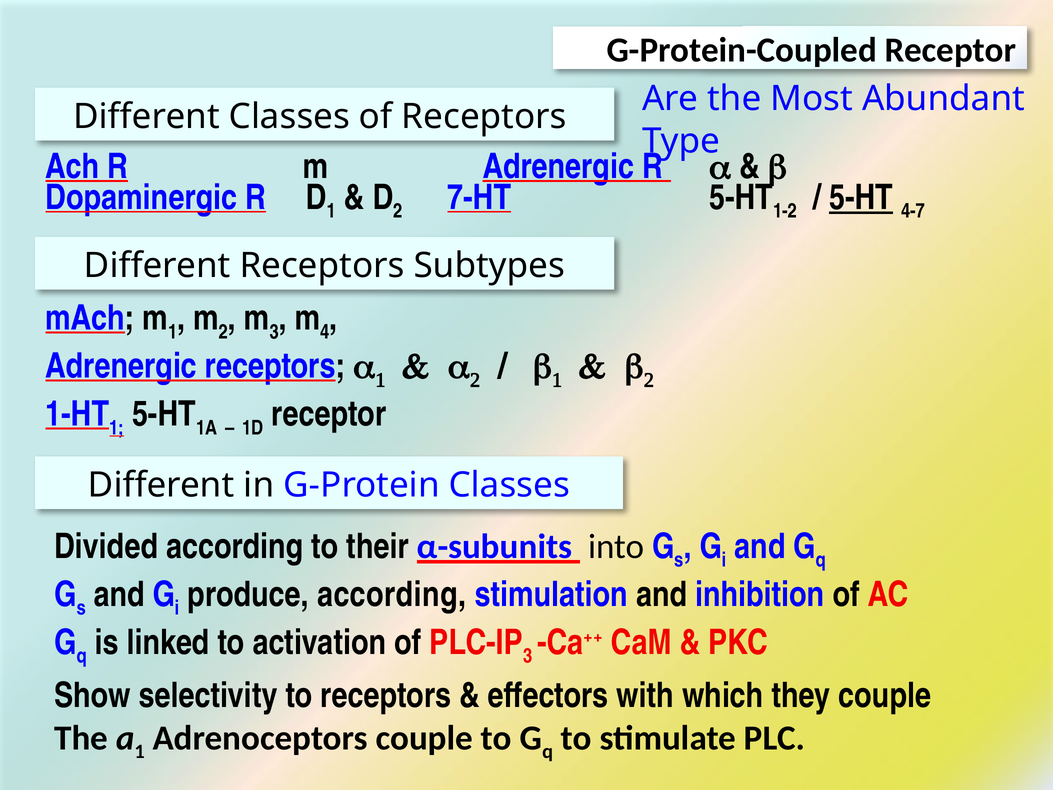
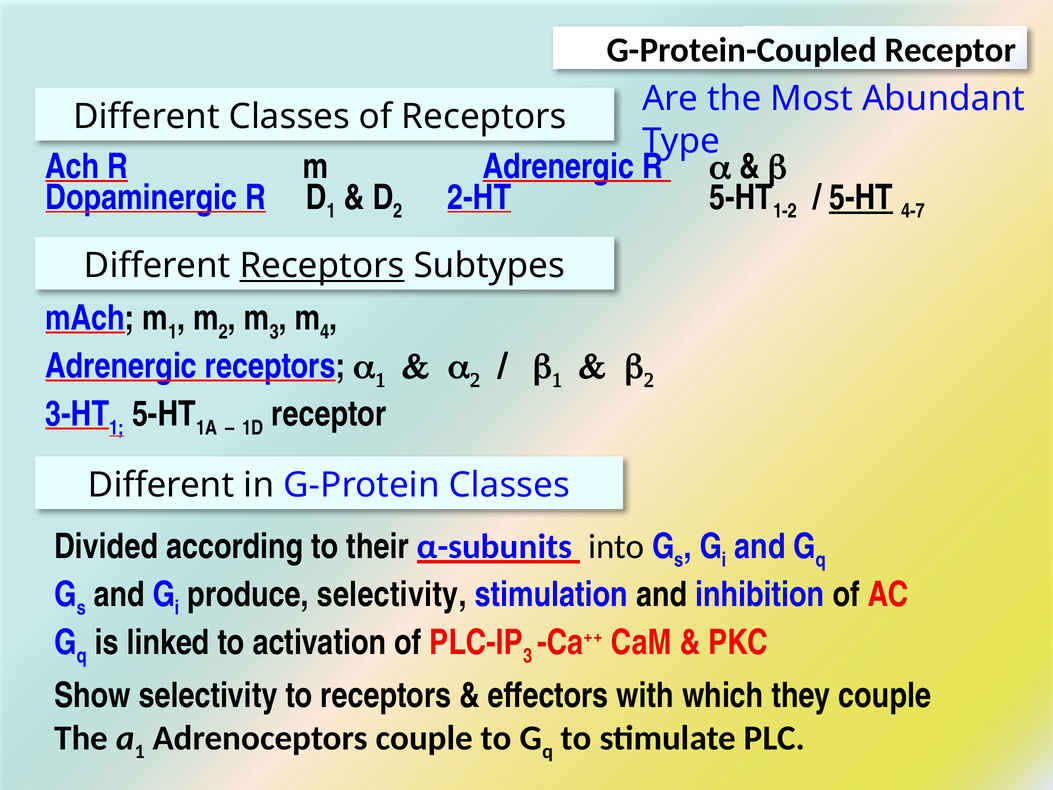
7-HT: 7-HT -> 2-HT
Receptors at (322, 266) underline: none -> present
1-HT: 1-HT -> 3-HT
produce according: according -> selectivity
